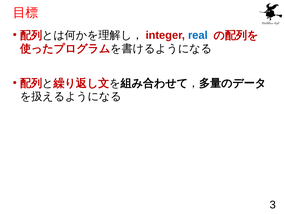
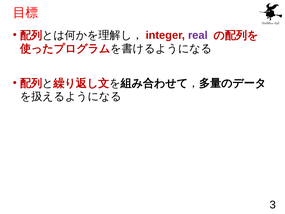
real colour: blue -> purple
